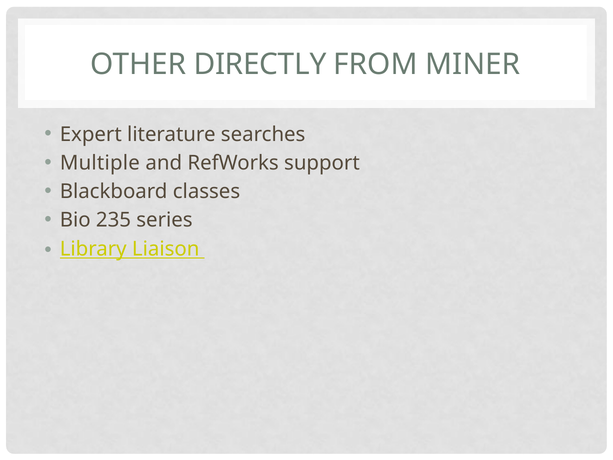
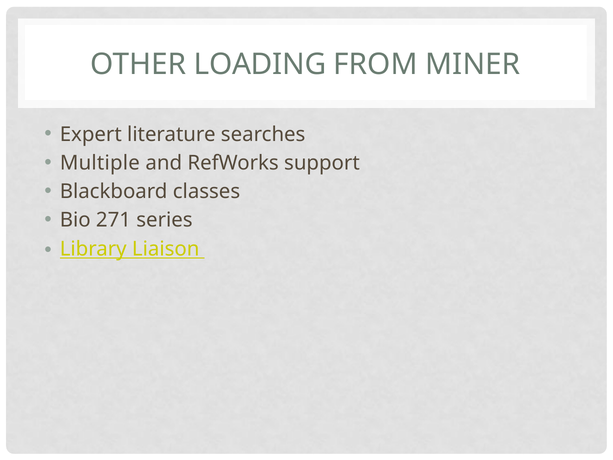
DIRECTLY: DIRECTLY -> LOADING
235: 235 -> 271
